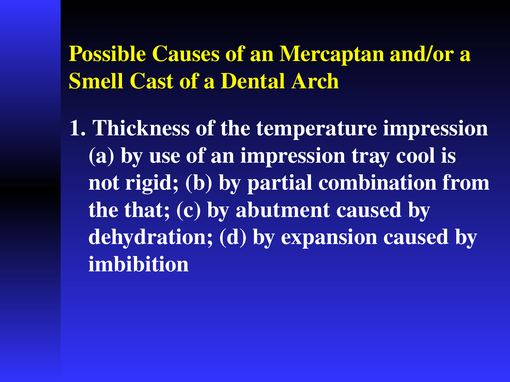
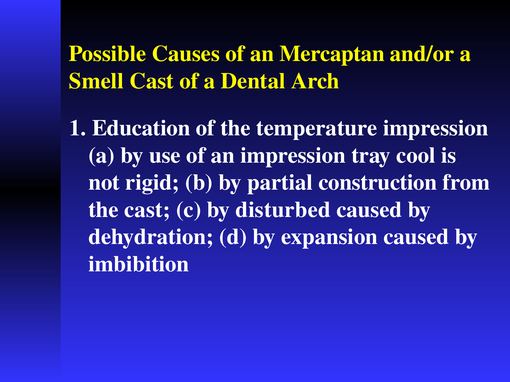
Thickness: Thickness -> Education
combination: combination -> construction
the that: that -> cast
abutment: abutment -> disturbed
